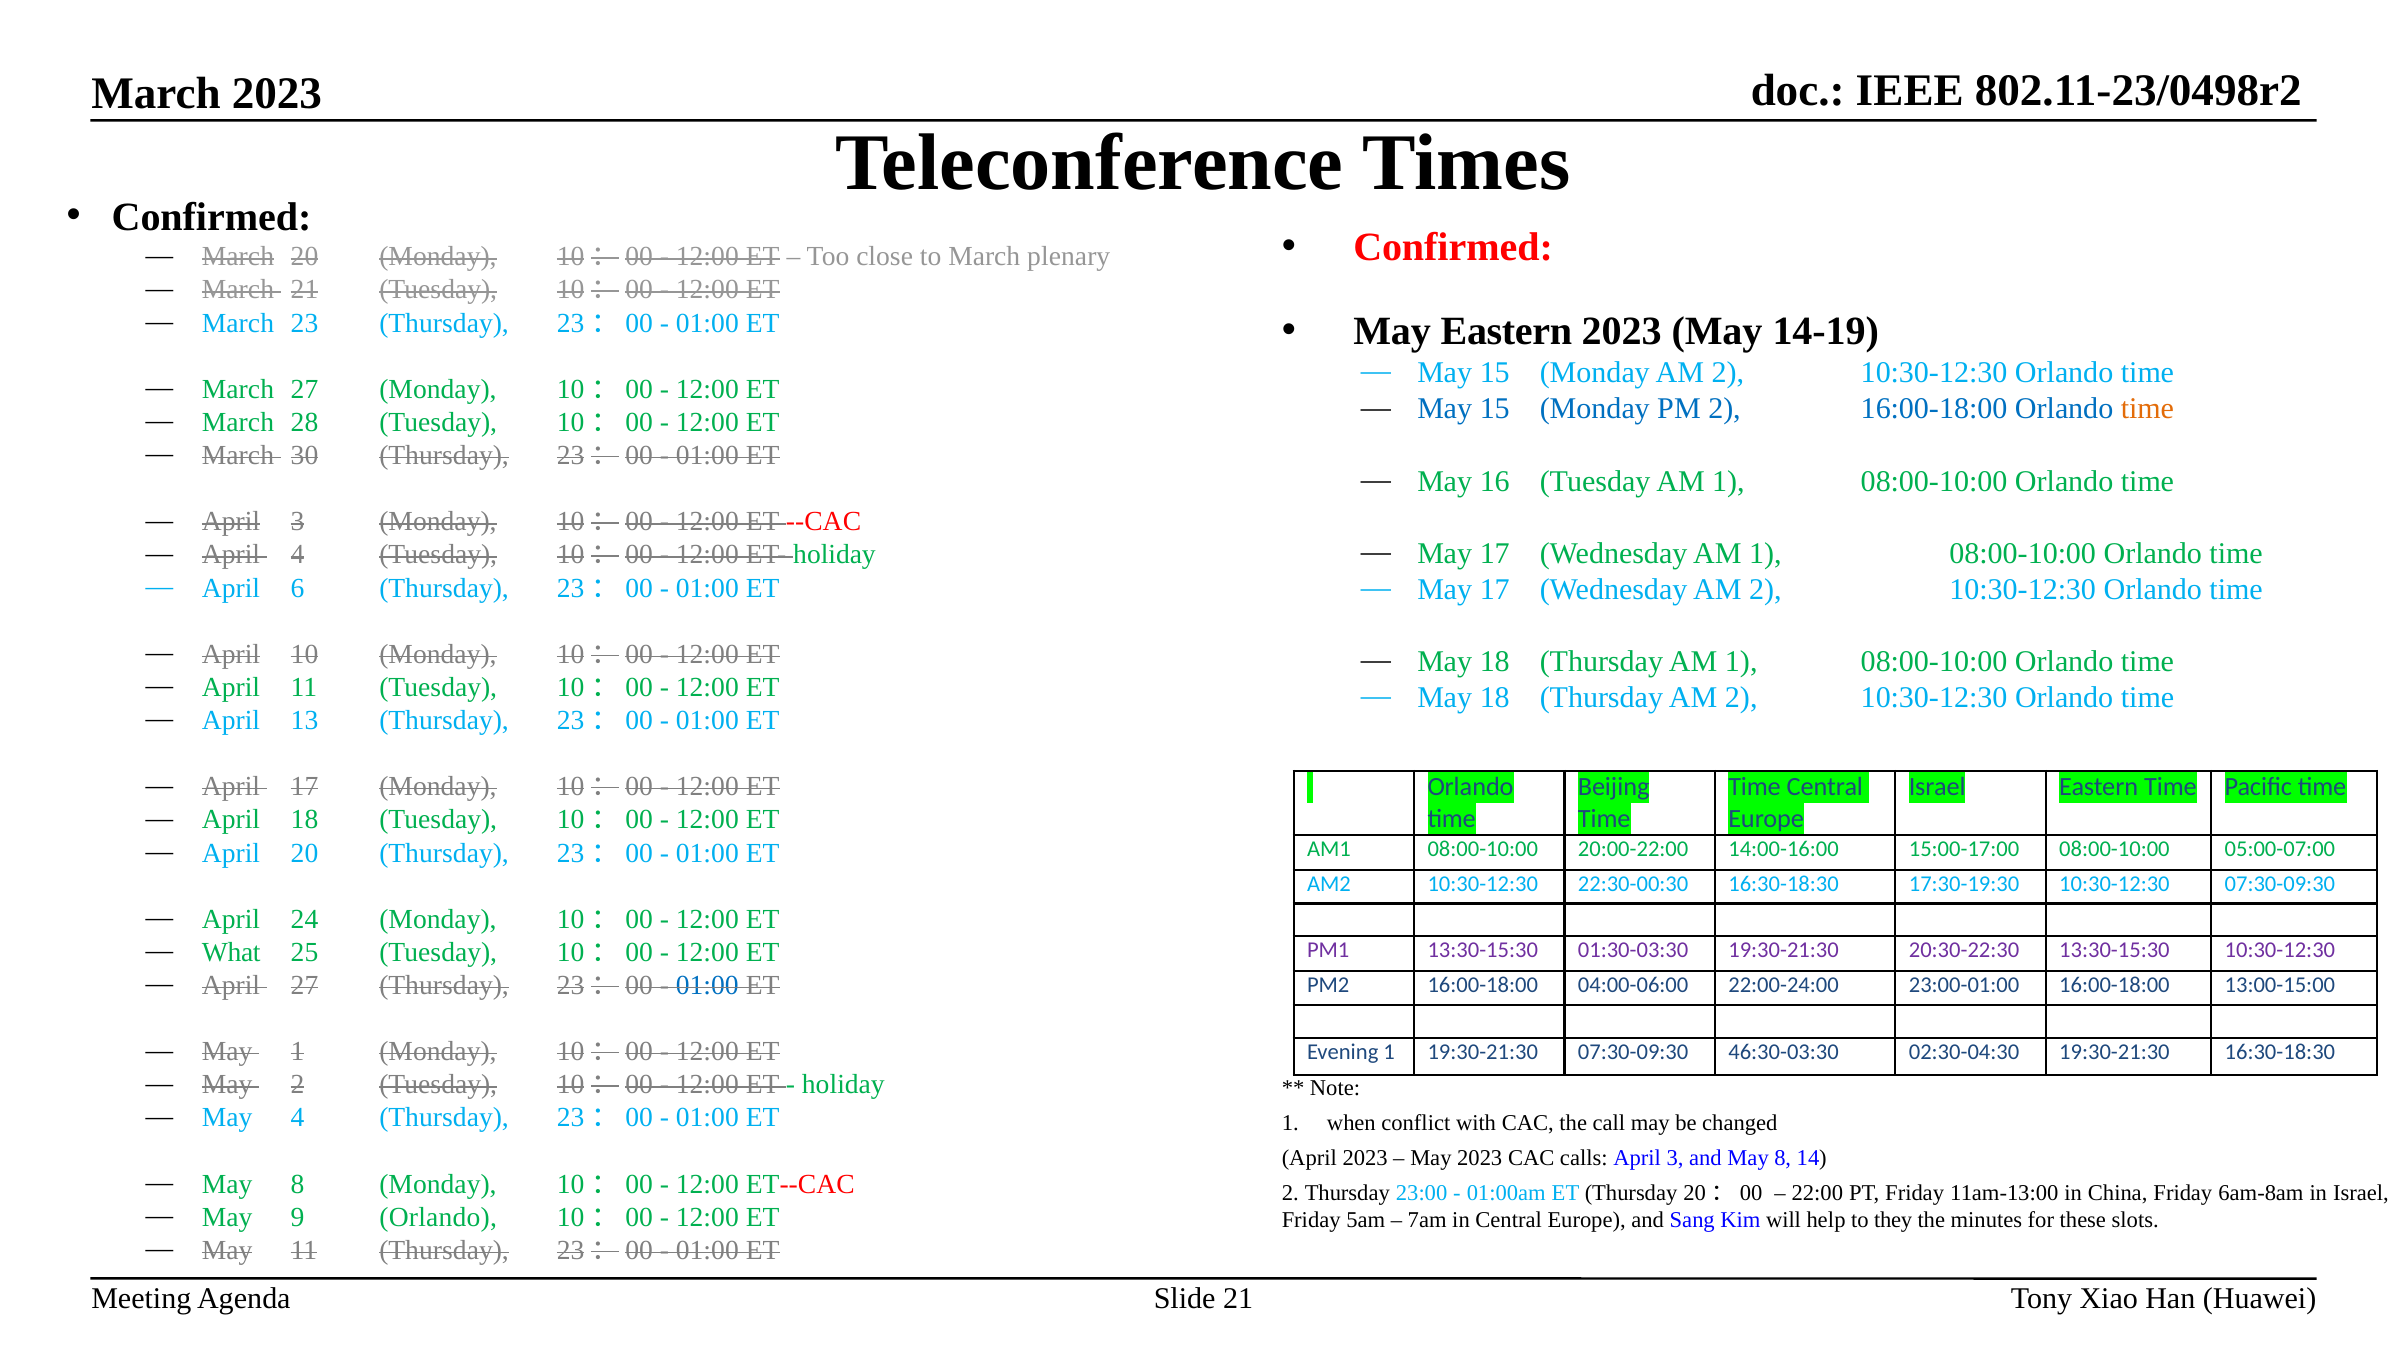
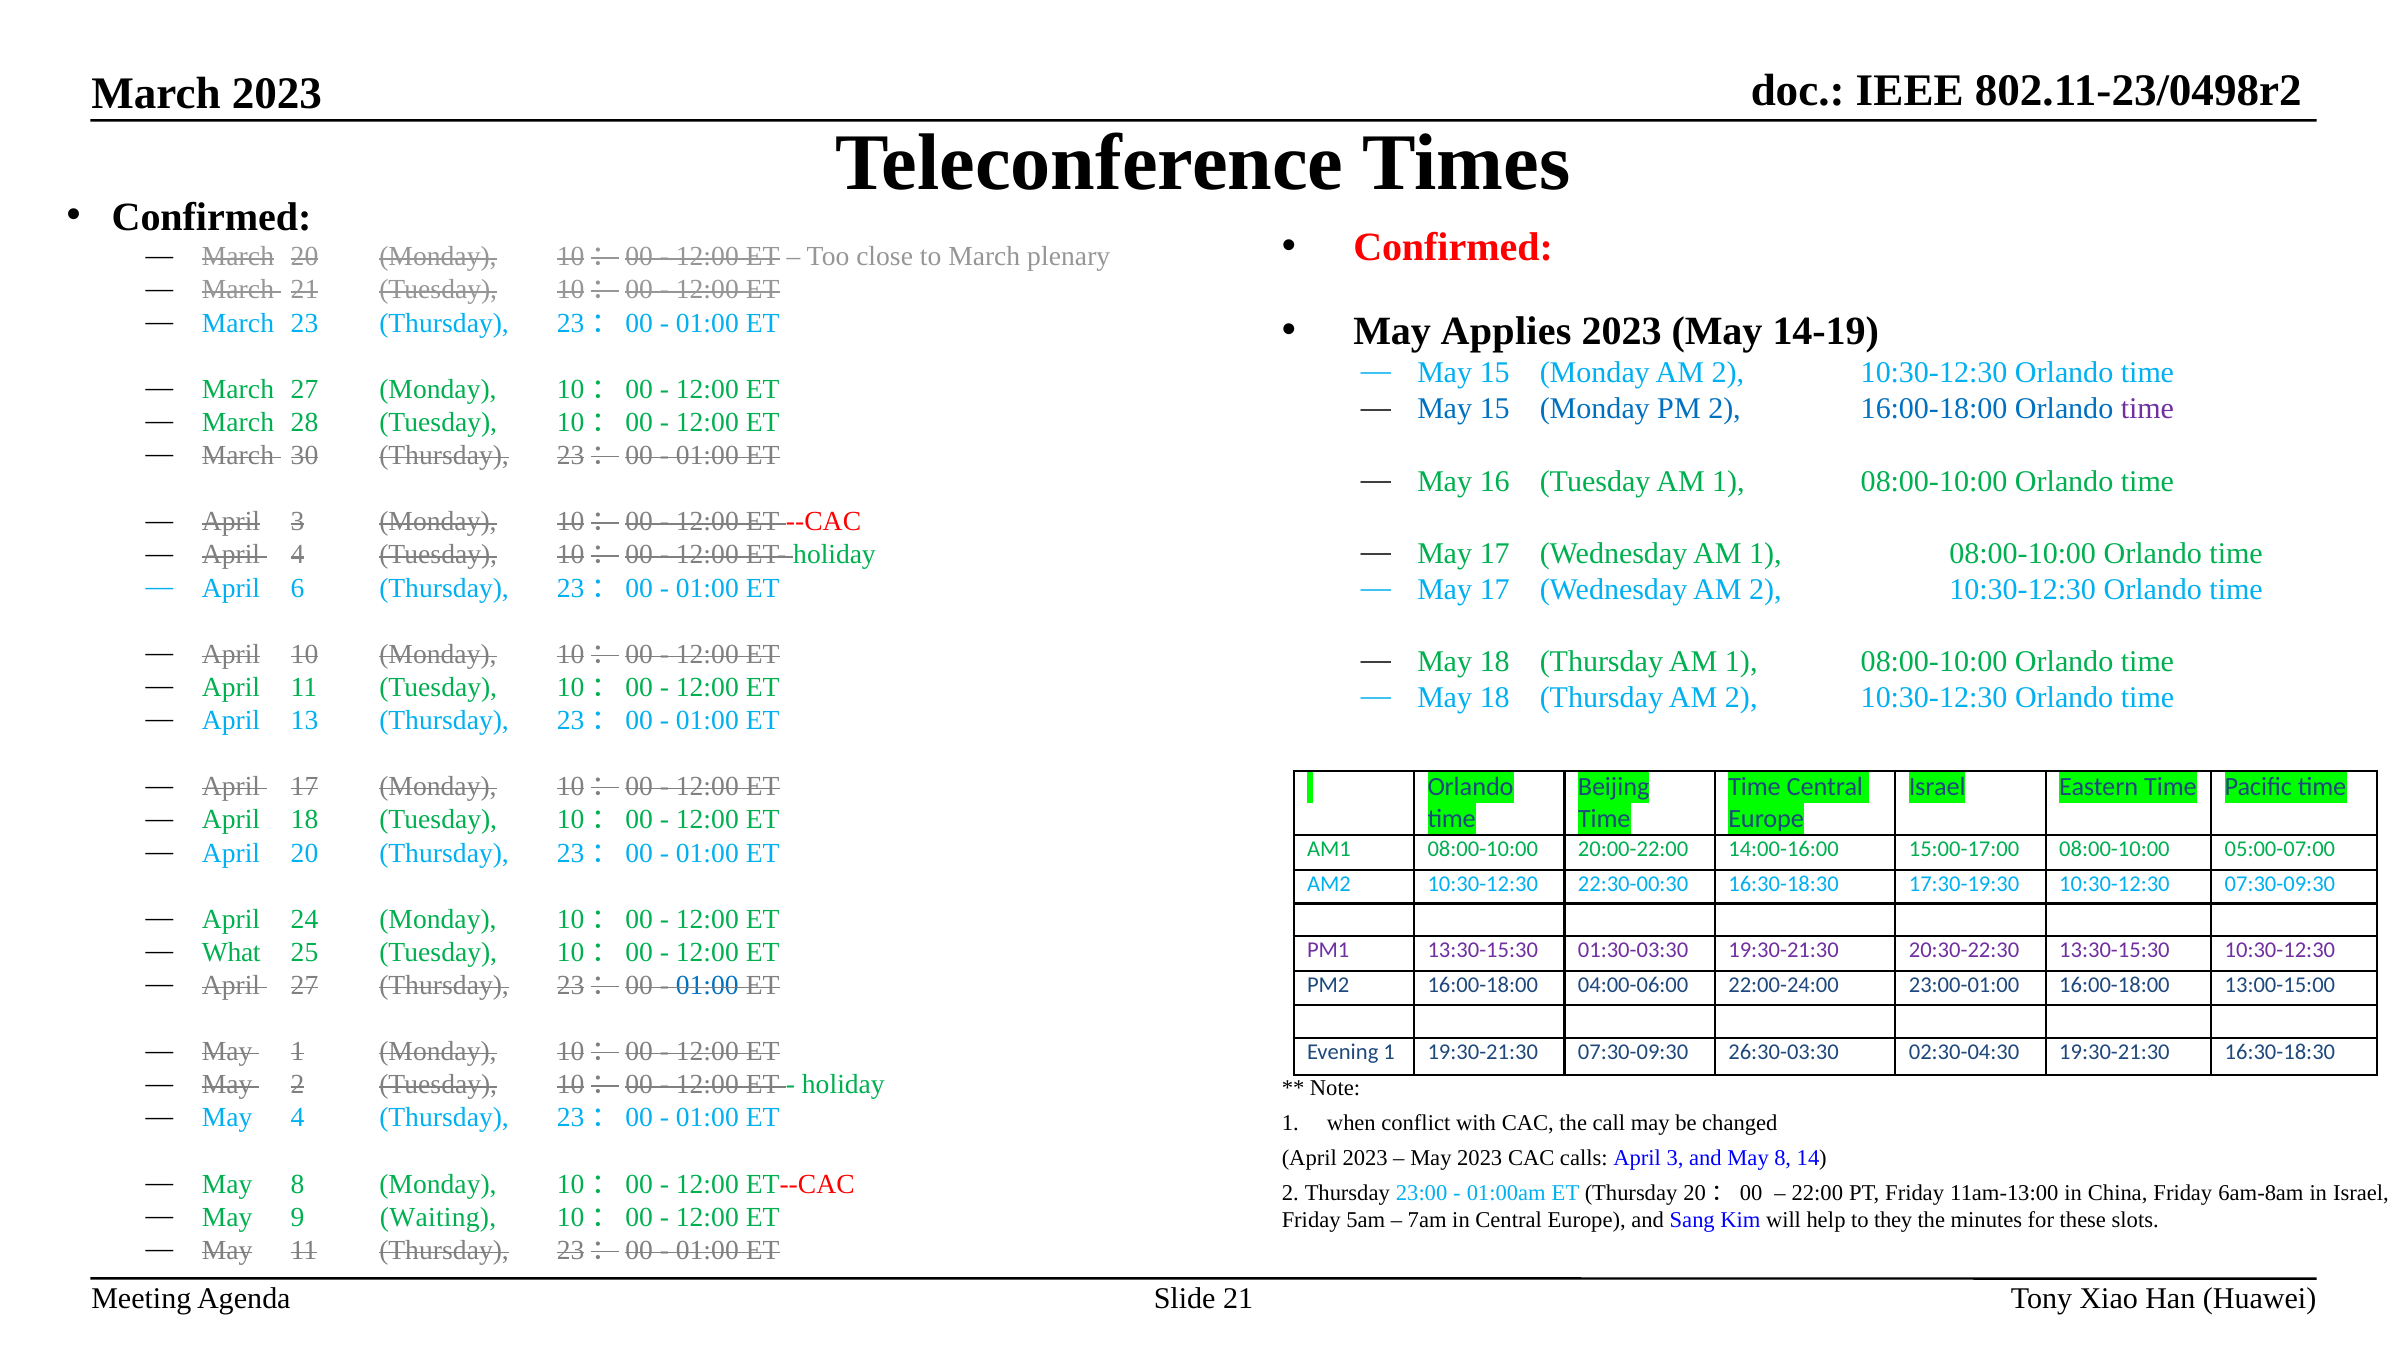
May Eastern: Eastern -> Applies
time at (2147, 409) colour: orange -> purple
46:30-03:30: 46:30-03:30 -> 26:30-03:30
9 Orlando: Orlando -> Waiting
